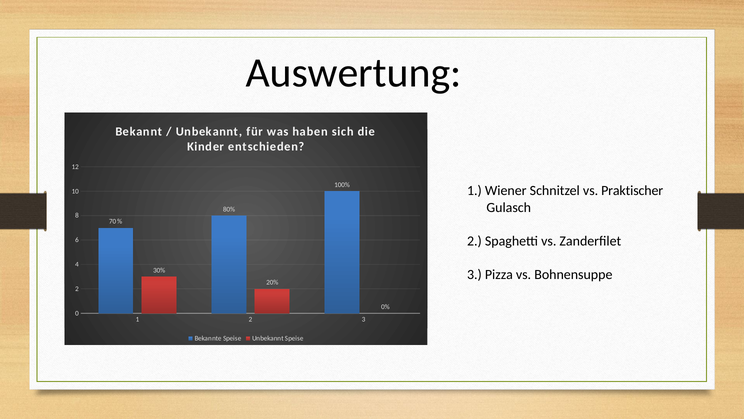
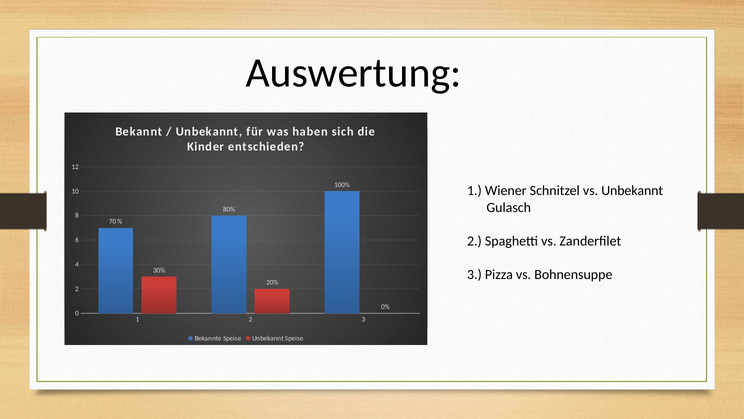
vs Praktischer: Praktischer -> Unbekannt
